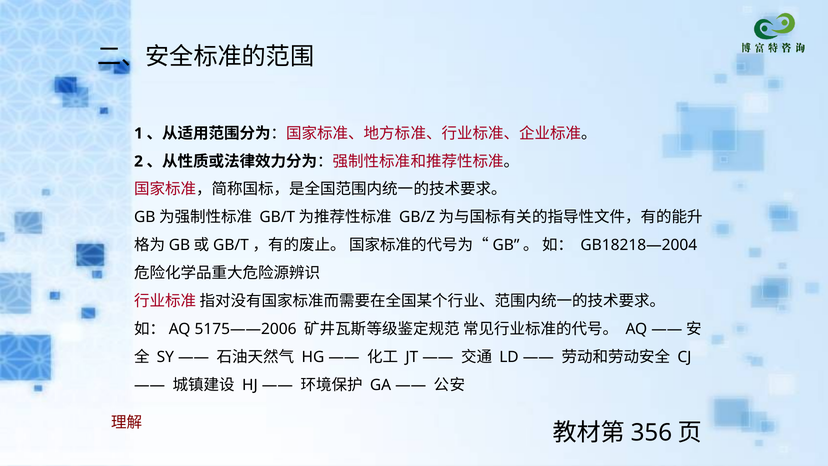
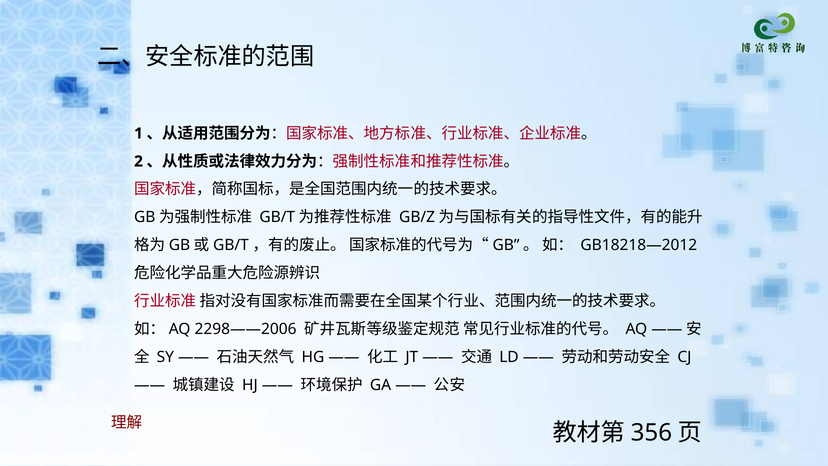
GB18218—2004: GB18218—2004 -> GB18218—2012
5175——2006: 5175——2006 -> 2298——2006
